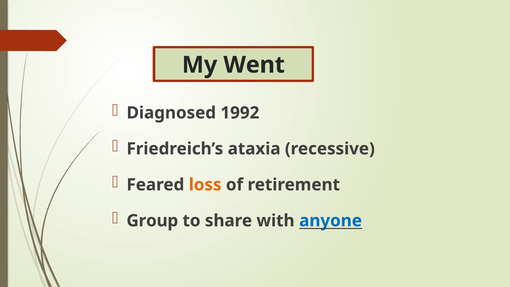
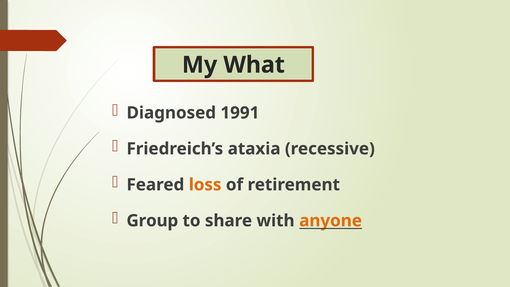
Went: Went -> What
1992: 1992 -> 1991
anyone colour: blue -> orange
